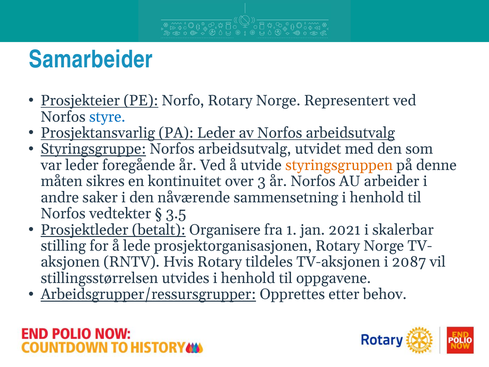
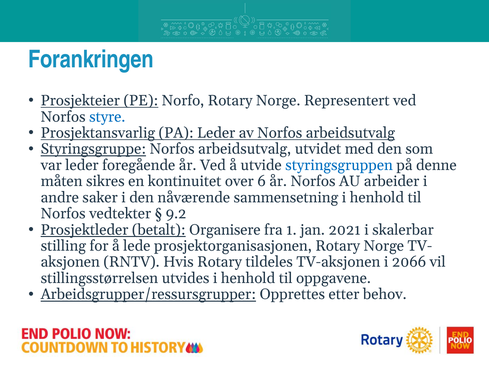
Samarbeider: Samarbeider -> Forankringen
styringsgruppen colour: orange -> blue
3: 3 -> 6
3.5: 3.5 -> 9.2
2087: 2087 -> 2066
